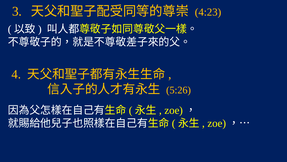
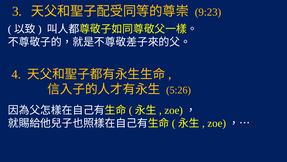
4:23: 4:23 -> 9:23
